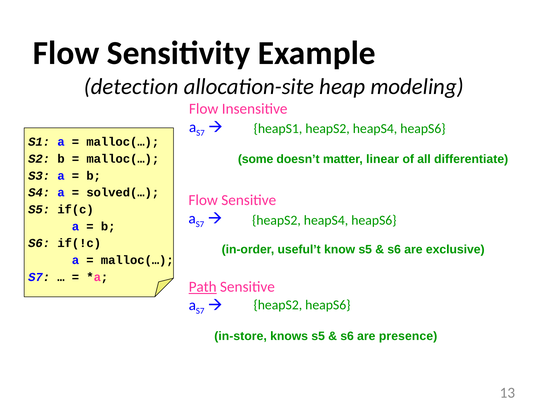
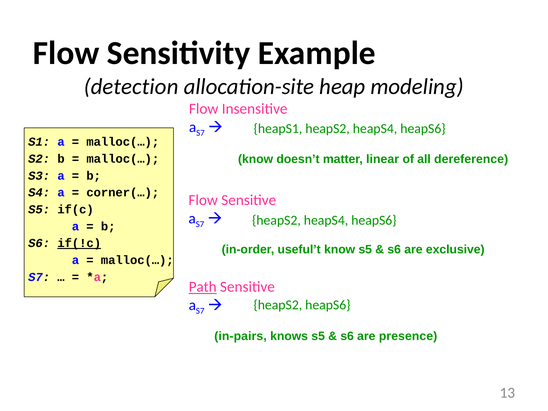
some at (256, 159): some -> know
differentiate: differentiate -> dereference
solved(…: solved(… -> corner(…
if(!c underline: none -> present
in-store: in-store -> in-pairs
